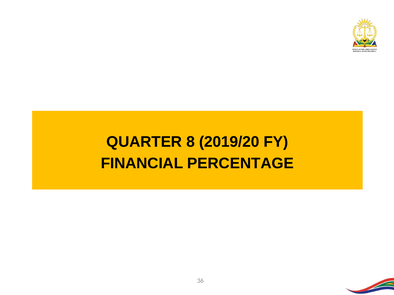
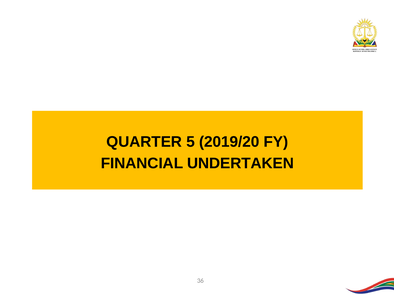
8: 8 -> 5
PERCENTAGE: PERCENTAGE -> UNDERTAKEN
